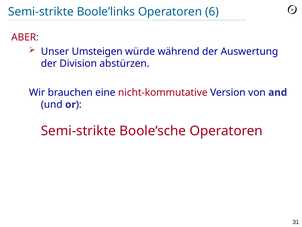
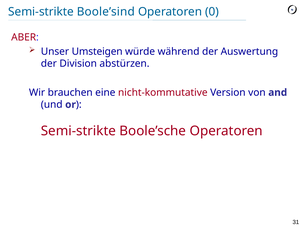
Boole’links: Boole’links -> Boole’sind
6: 6 -> 0
